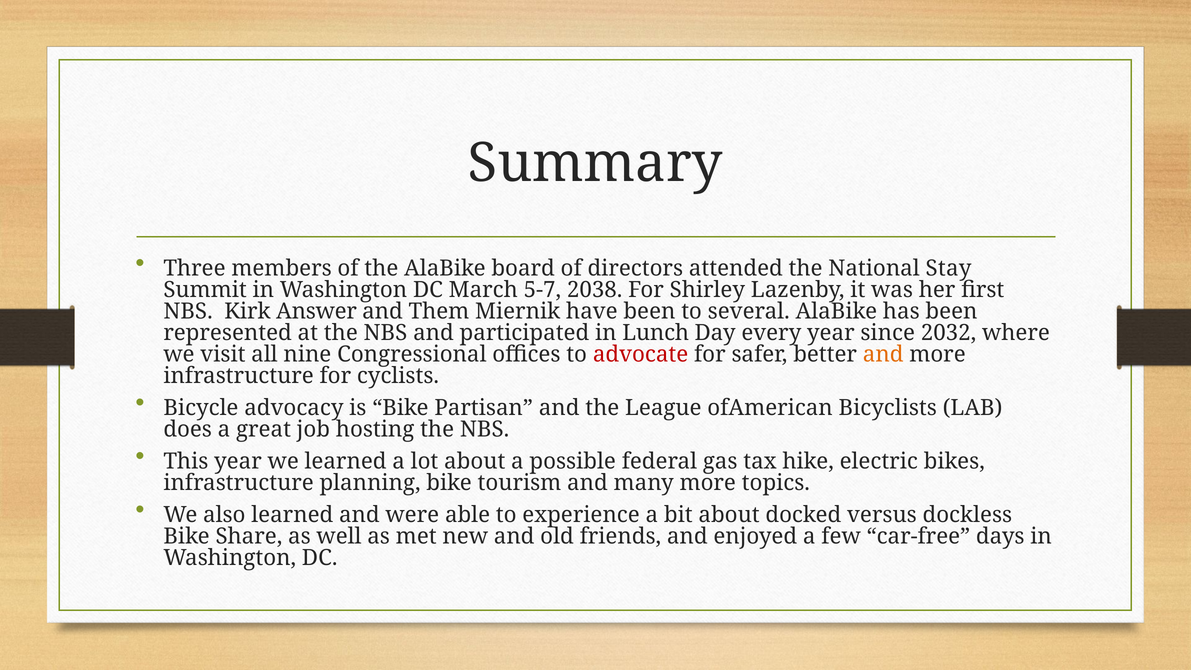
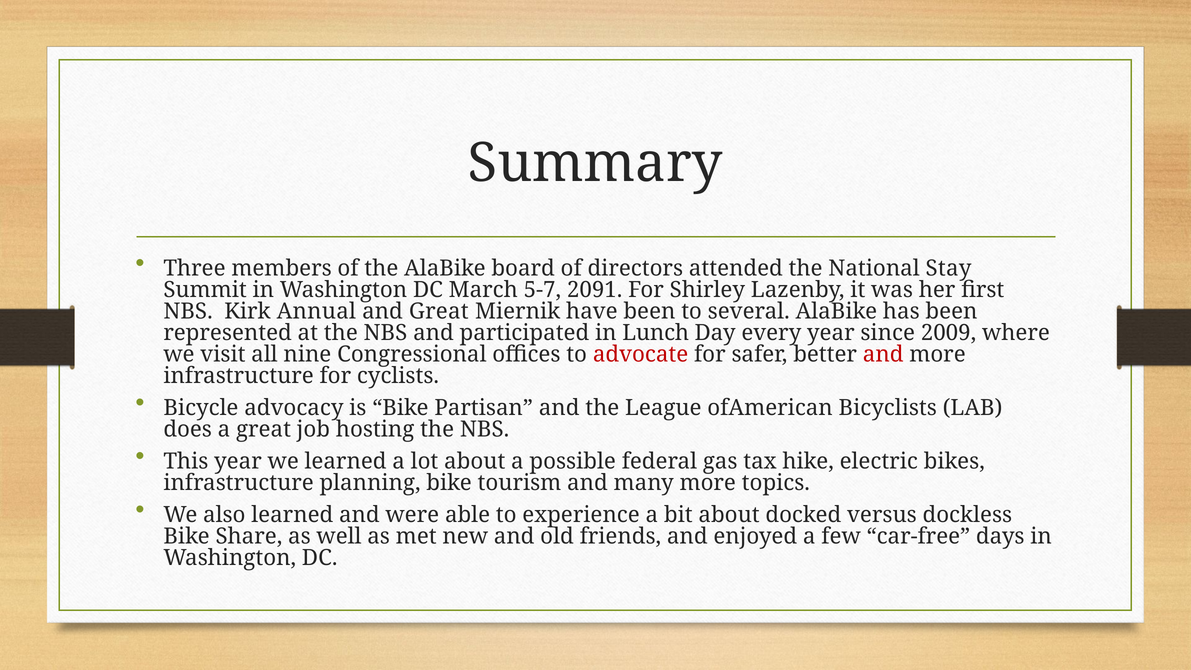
2038: 2038 -> 2091
Answer: Answer -> Annual
and Them: Them -> Great
2032: 2032 -> 2009
and at (883, 354) colour: orange -> red
